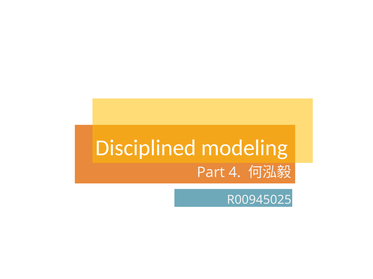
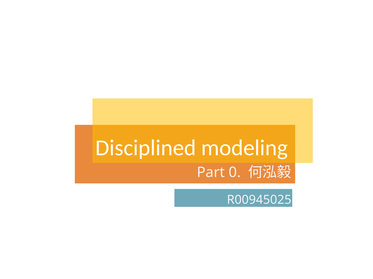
4: 4 -> 0
